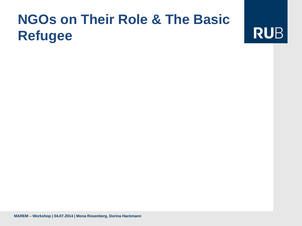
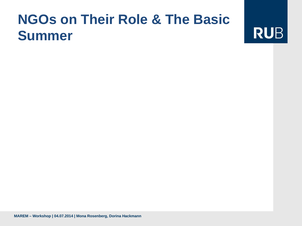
Refugee: Refugee -> Summer
